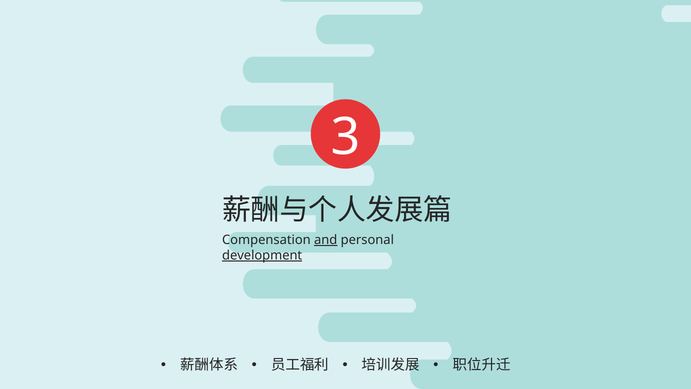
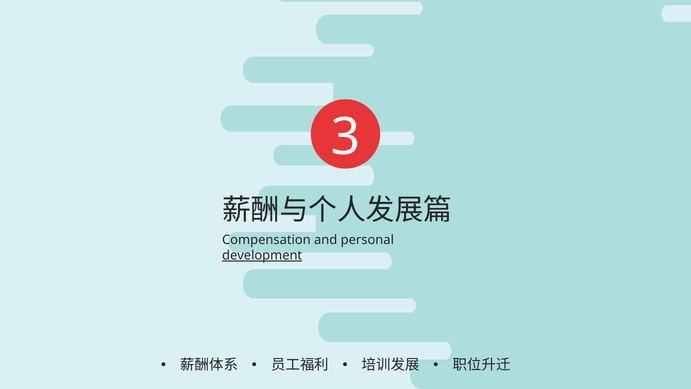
and underline: present -> none
